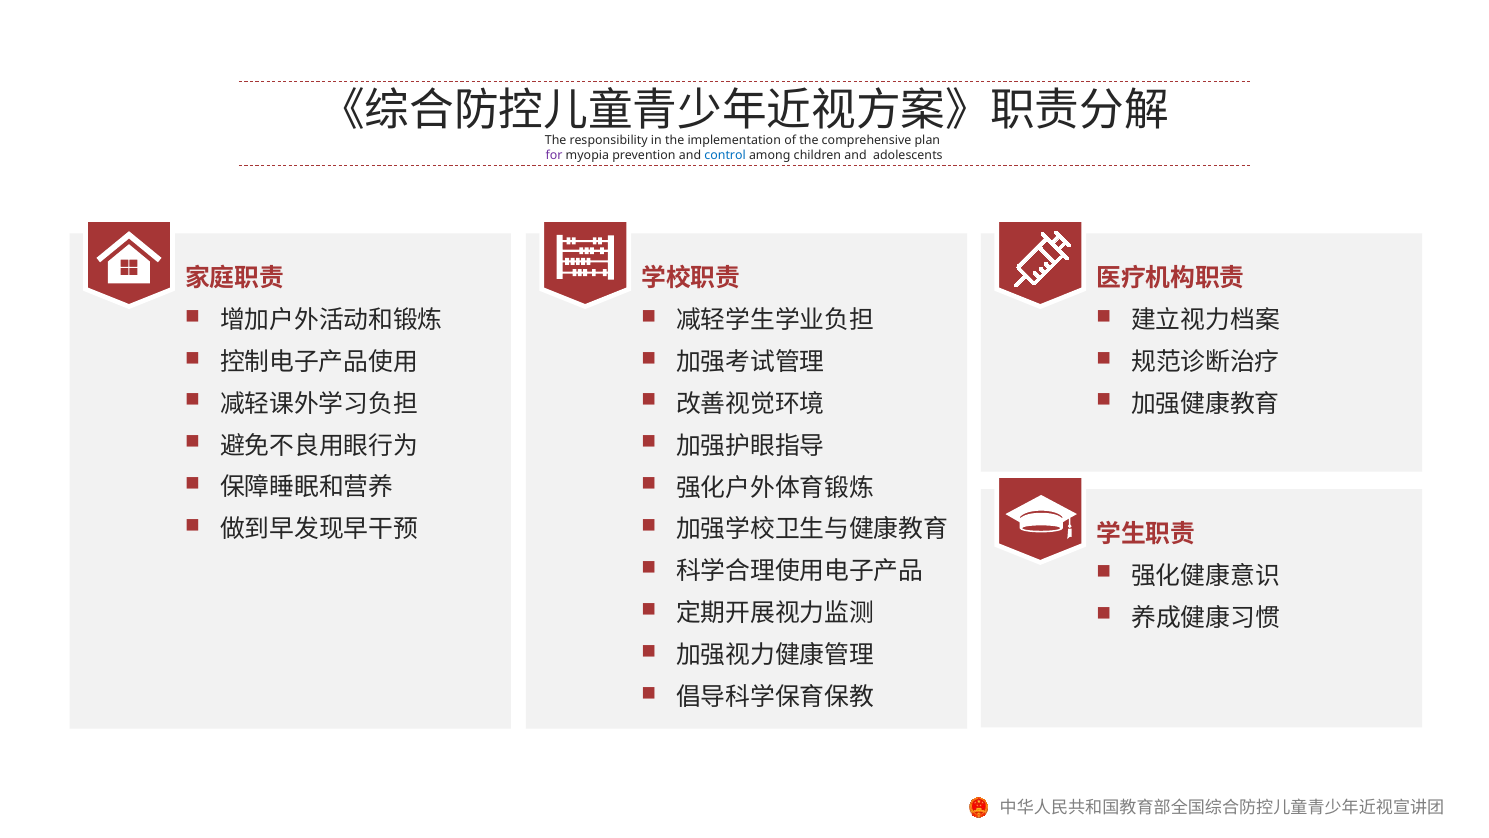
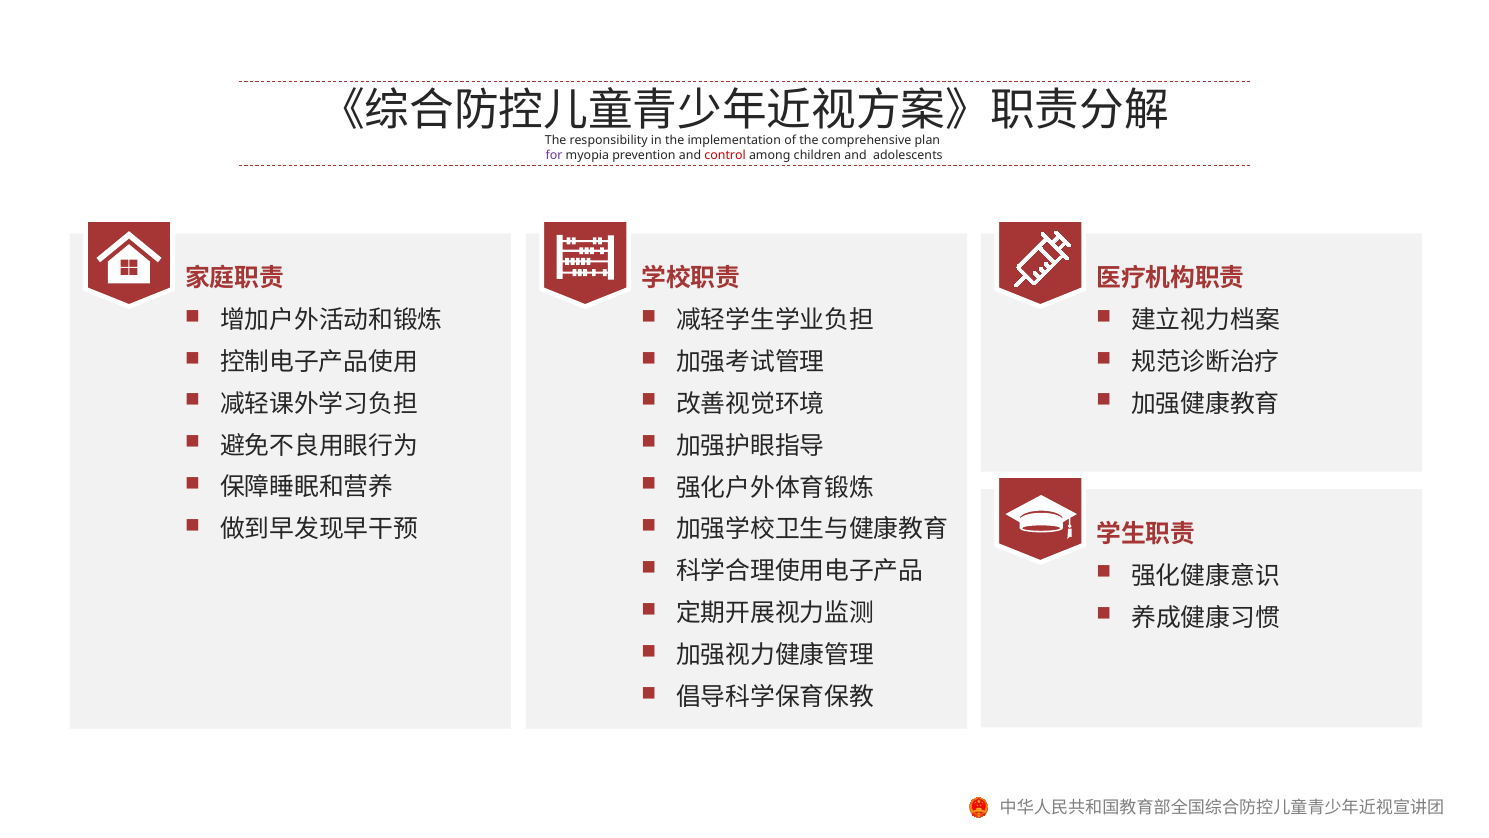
control colour: blue -> red
